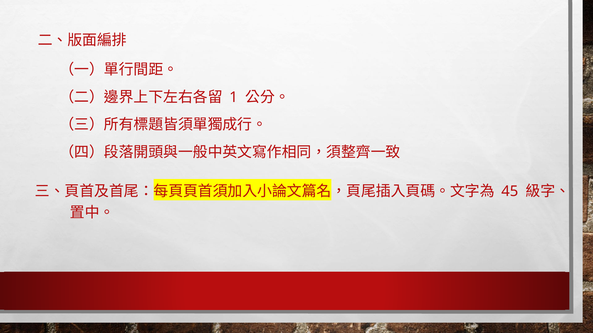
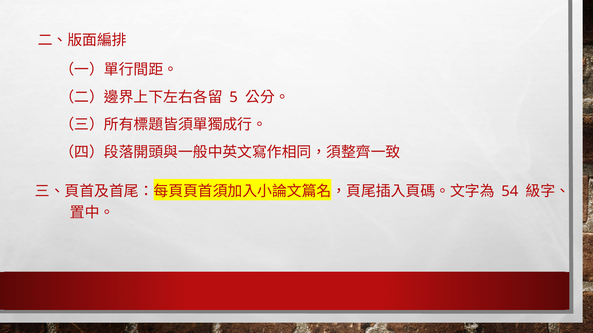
1: 1 -> 5
45: 45 -> 54
